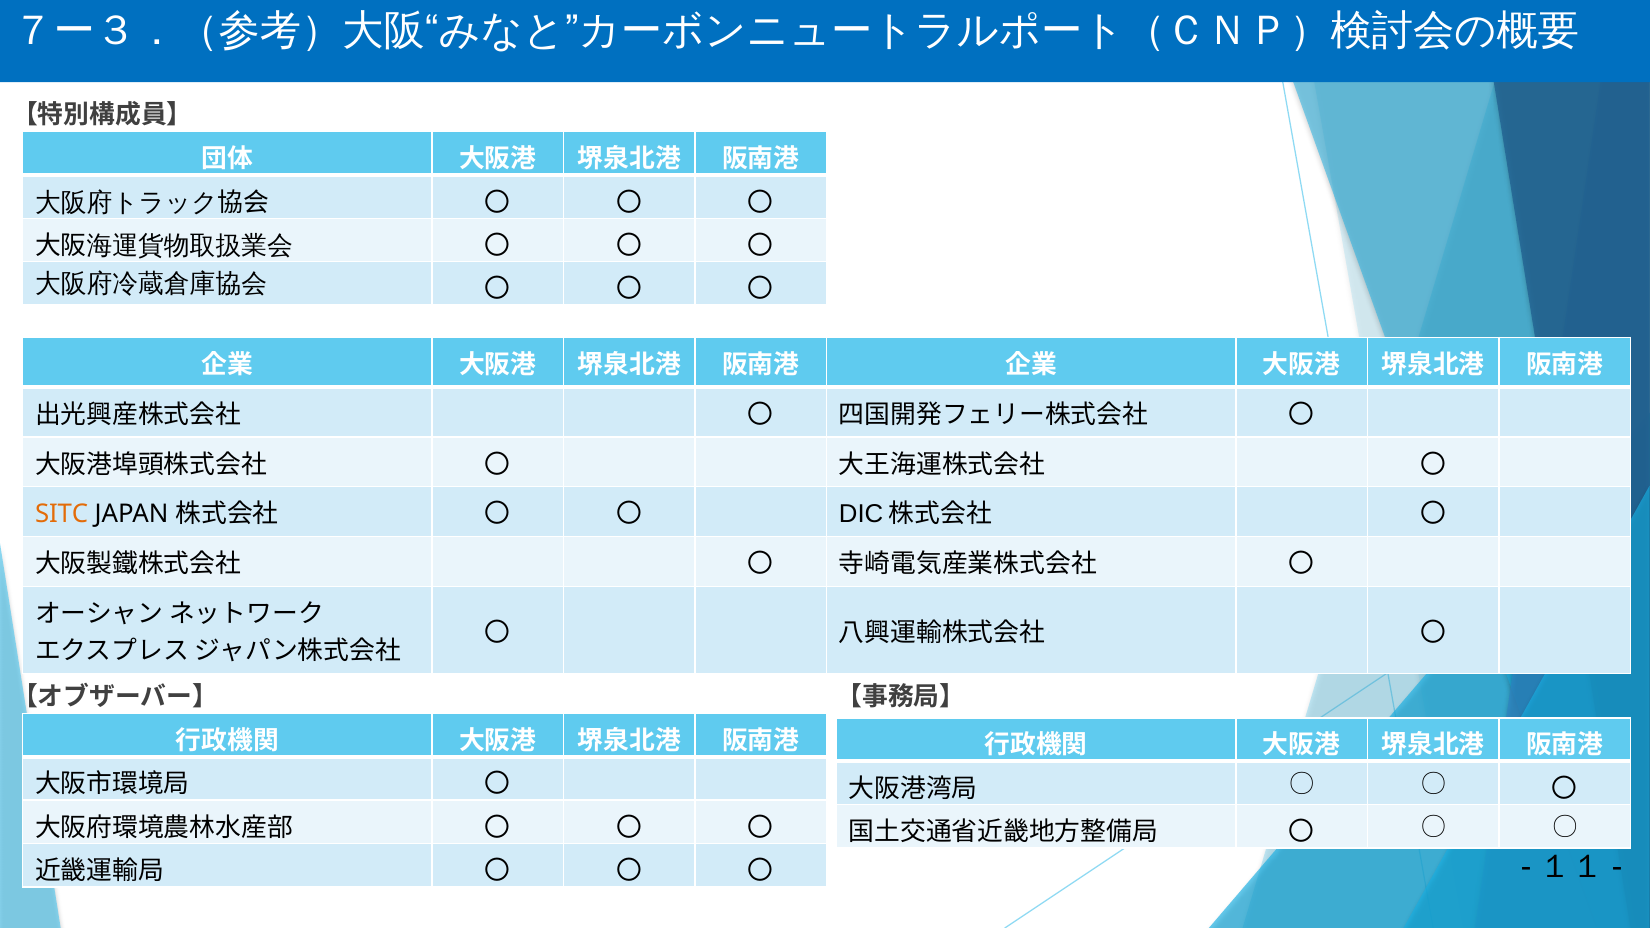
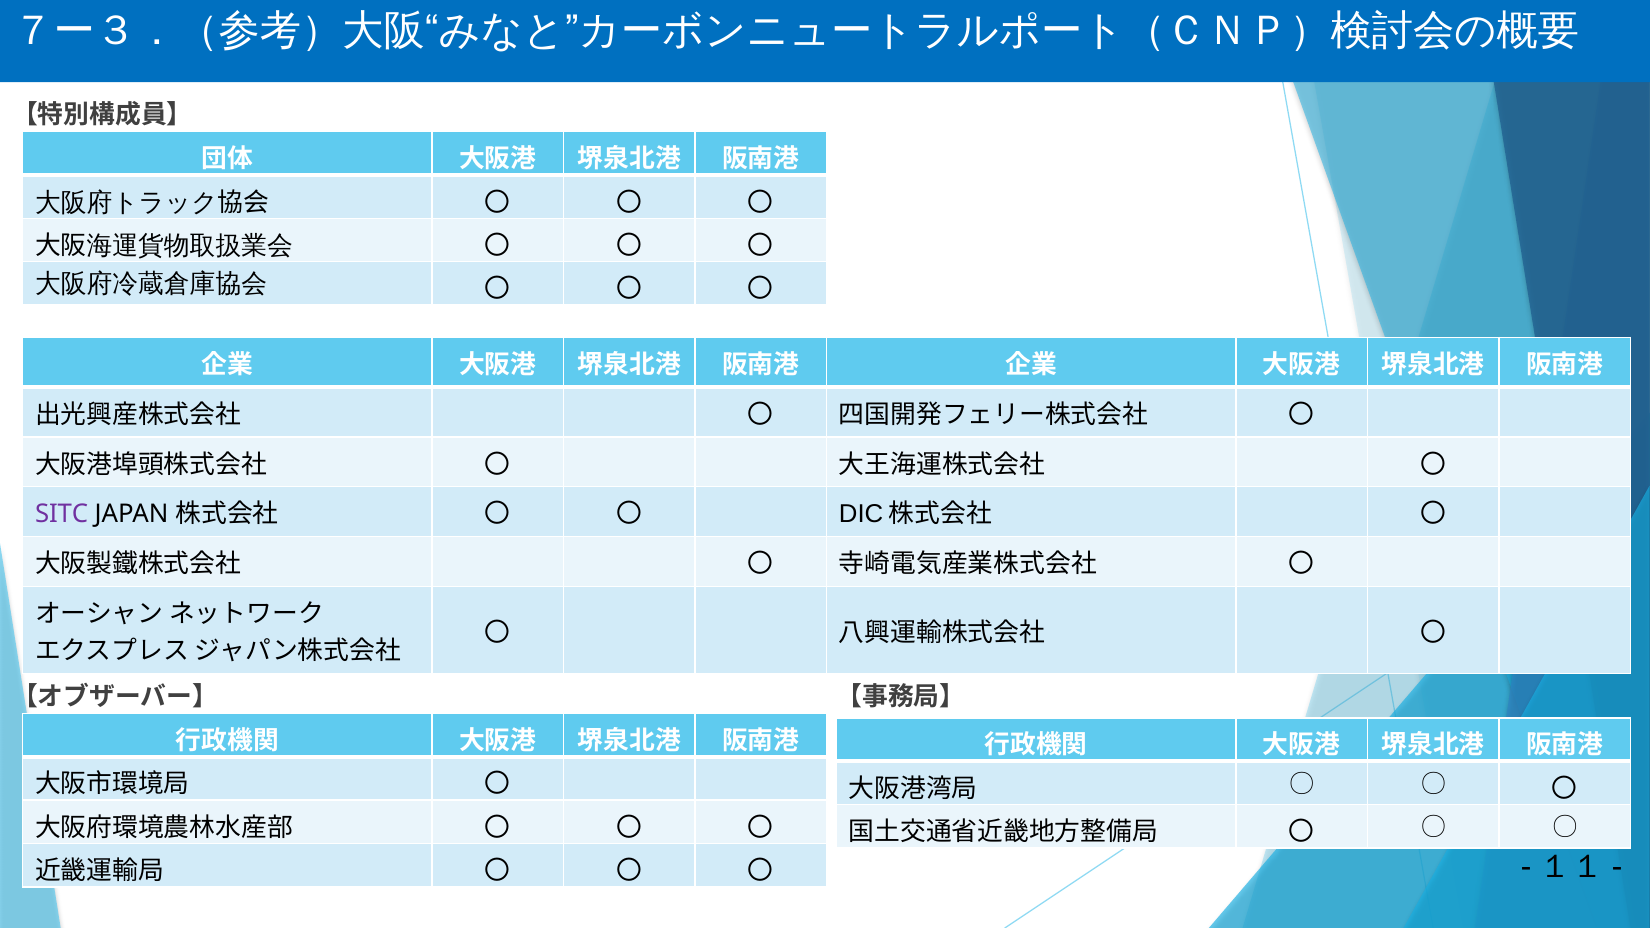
SITC colour: orange -> purple
